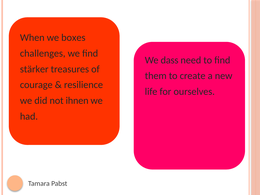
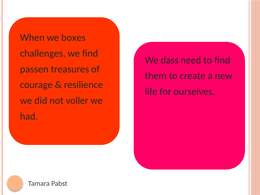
stärker: stärker -> passen
ihnen: ihnen -> voller
